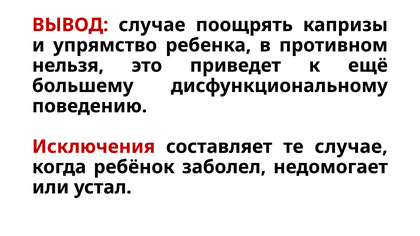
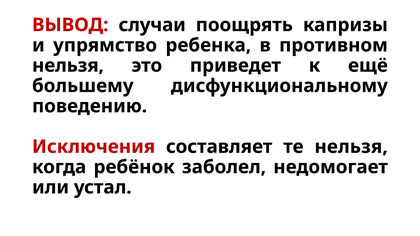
ВЫВОД случае: случае -> случаи
те случае: случае -> нельзя
